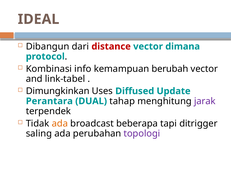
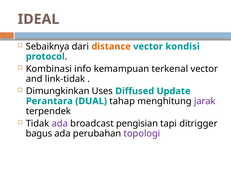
Dibangun: Dibangun -> Sebaiknya
distance colour: red -> orange
dimana: dimana -> kondisi
berubah: berubah -> terkenal
link-tabel: link-tabel -> link-tidak
ada at (60, 124) colour: orange -> purple
beberapa: beberapa -> pengisian
saling: saling -> bagus
